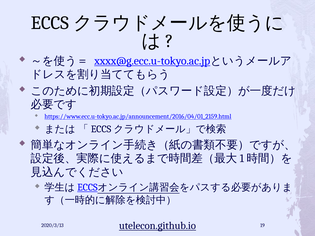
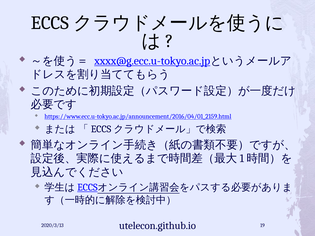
utelecon.github.io underline: present -> none
